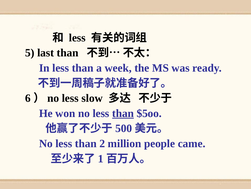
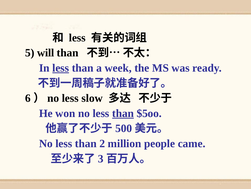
last: last -> will
less at (61, 68) underline: none -> present
1: 1 -> 3
